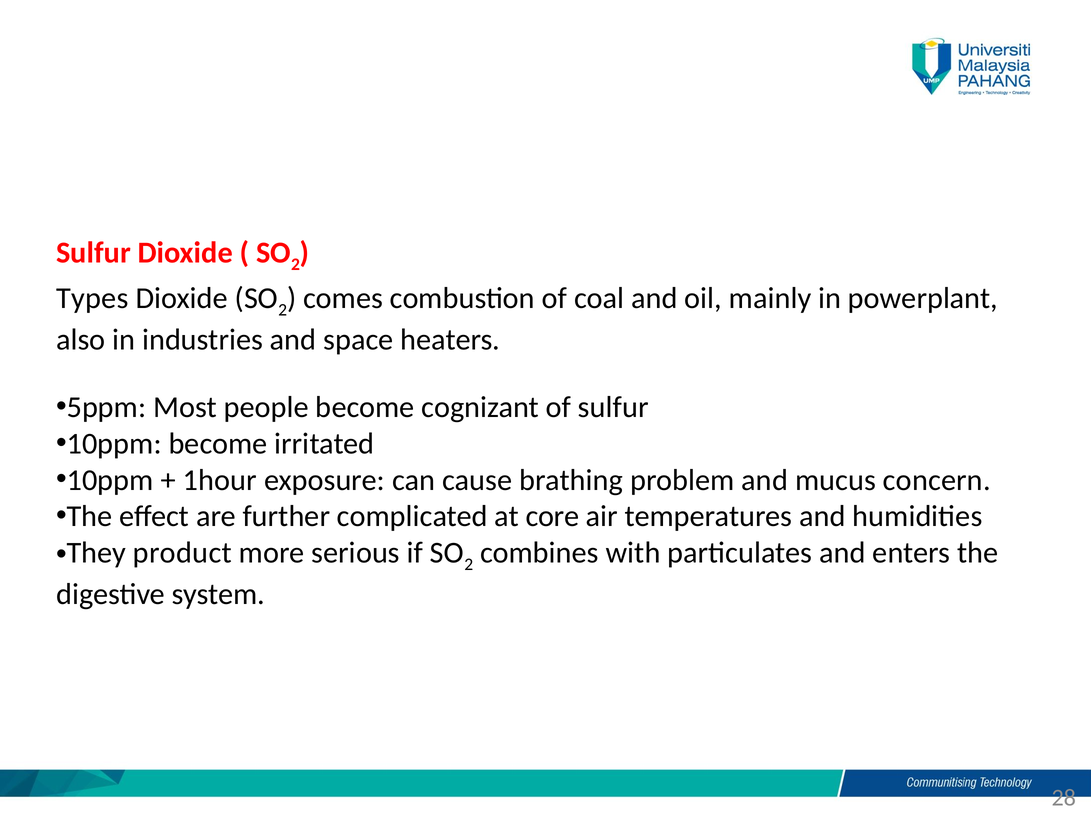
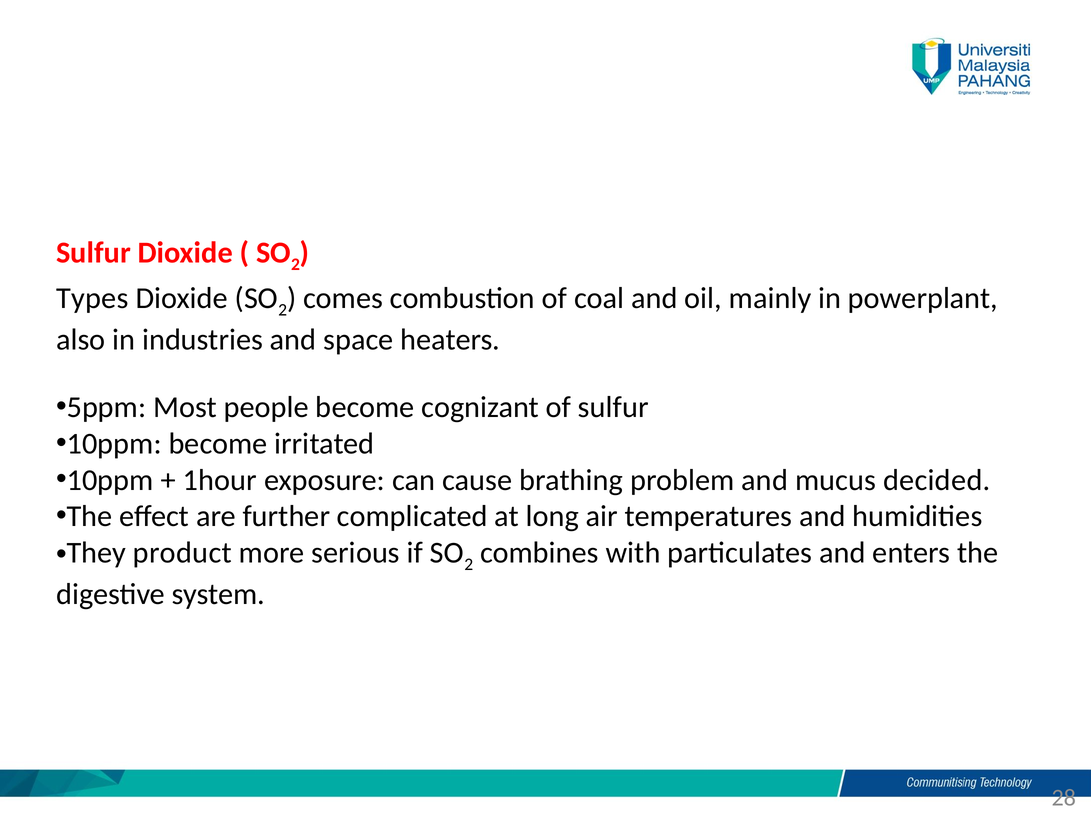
concern: concern -> decided
core: core -> long
